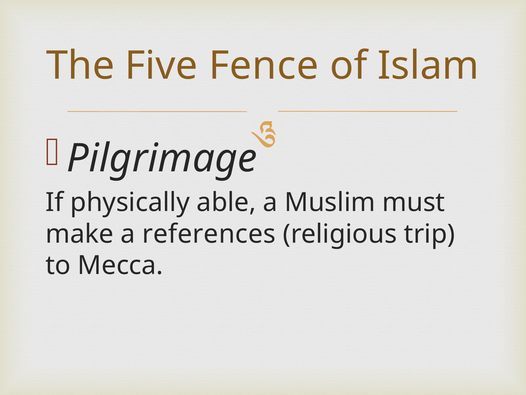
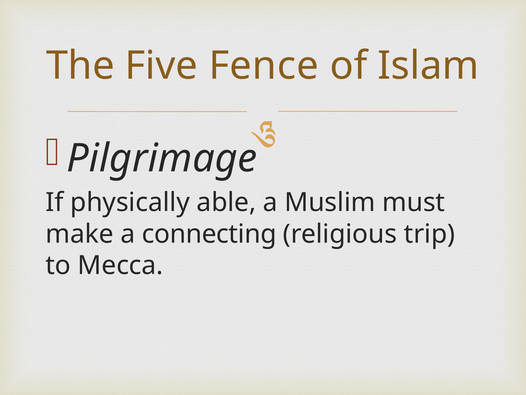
references: references -> connecting
